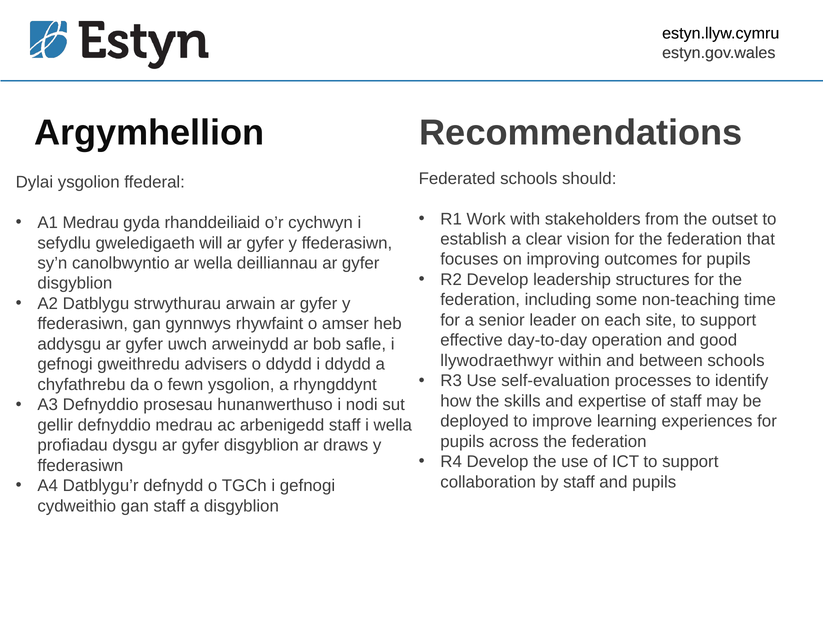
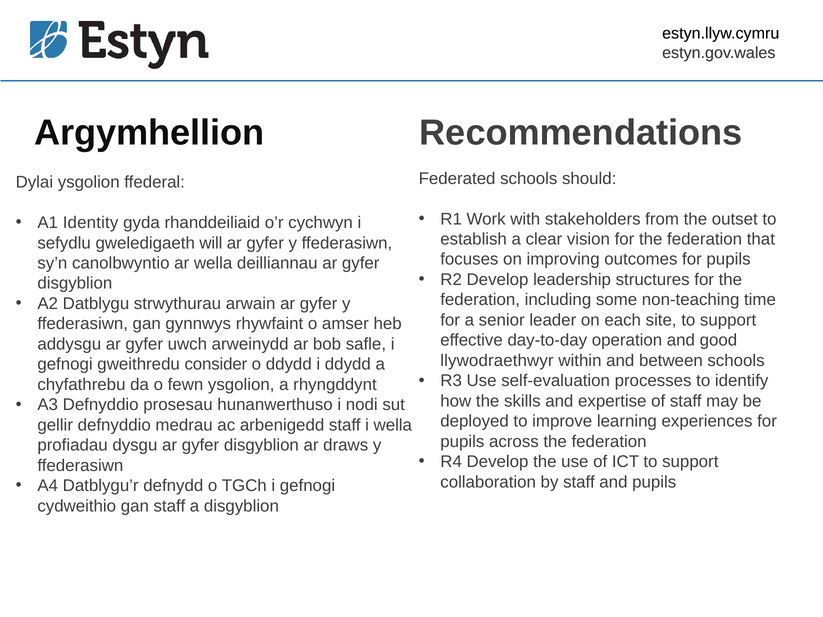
A1 Medrau: Medrau -> Identity
advisers: advisers -> consider
